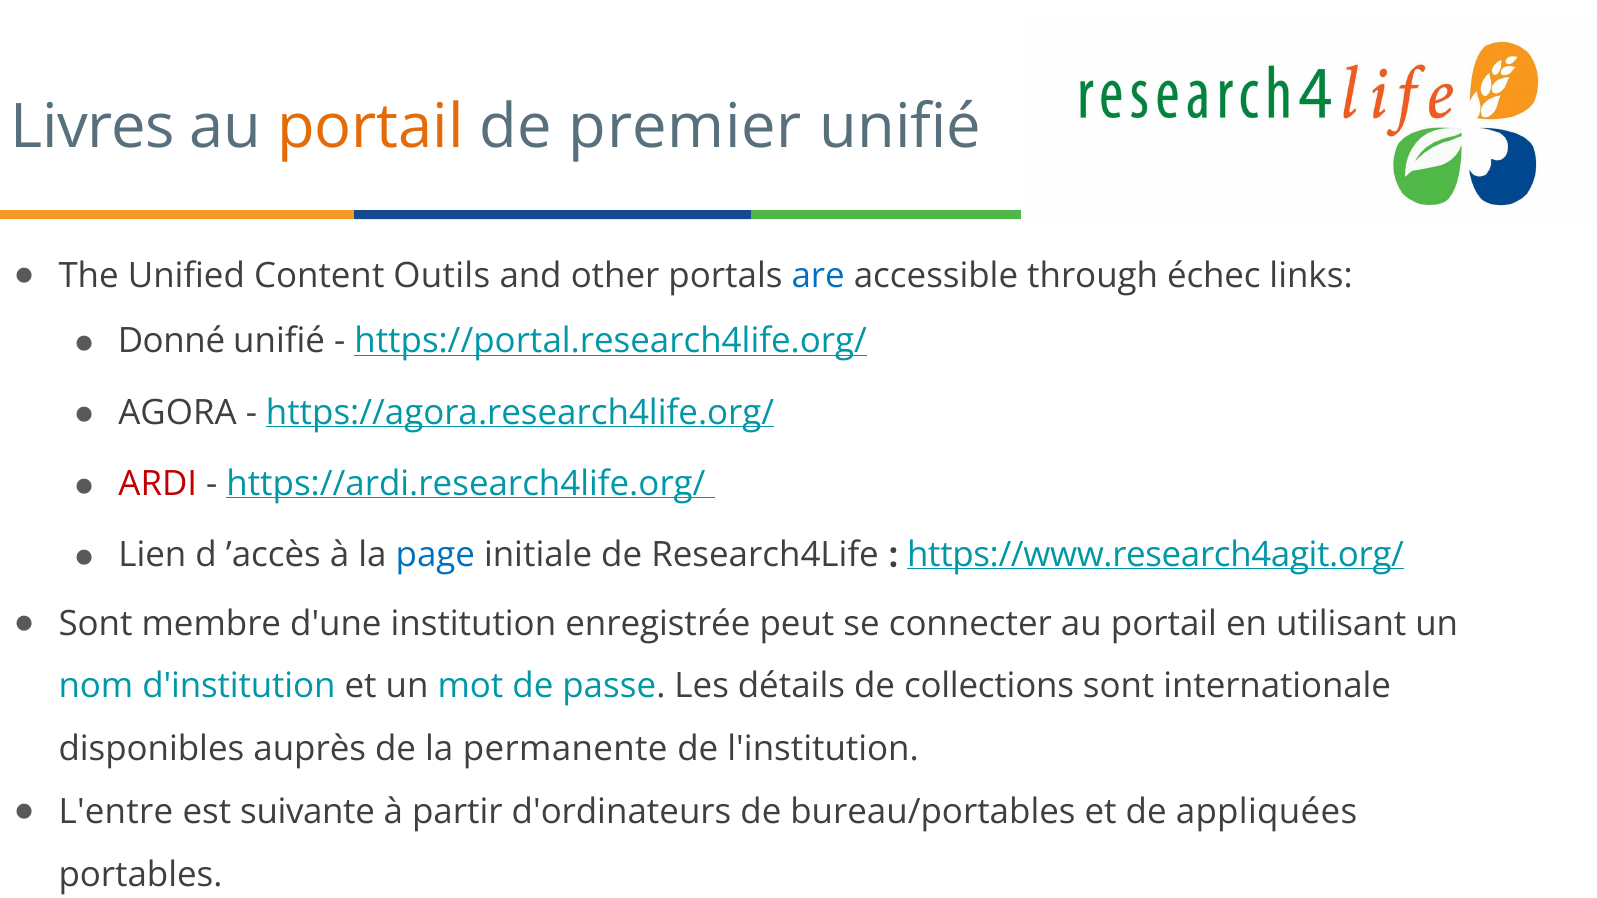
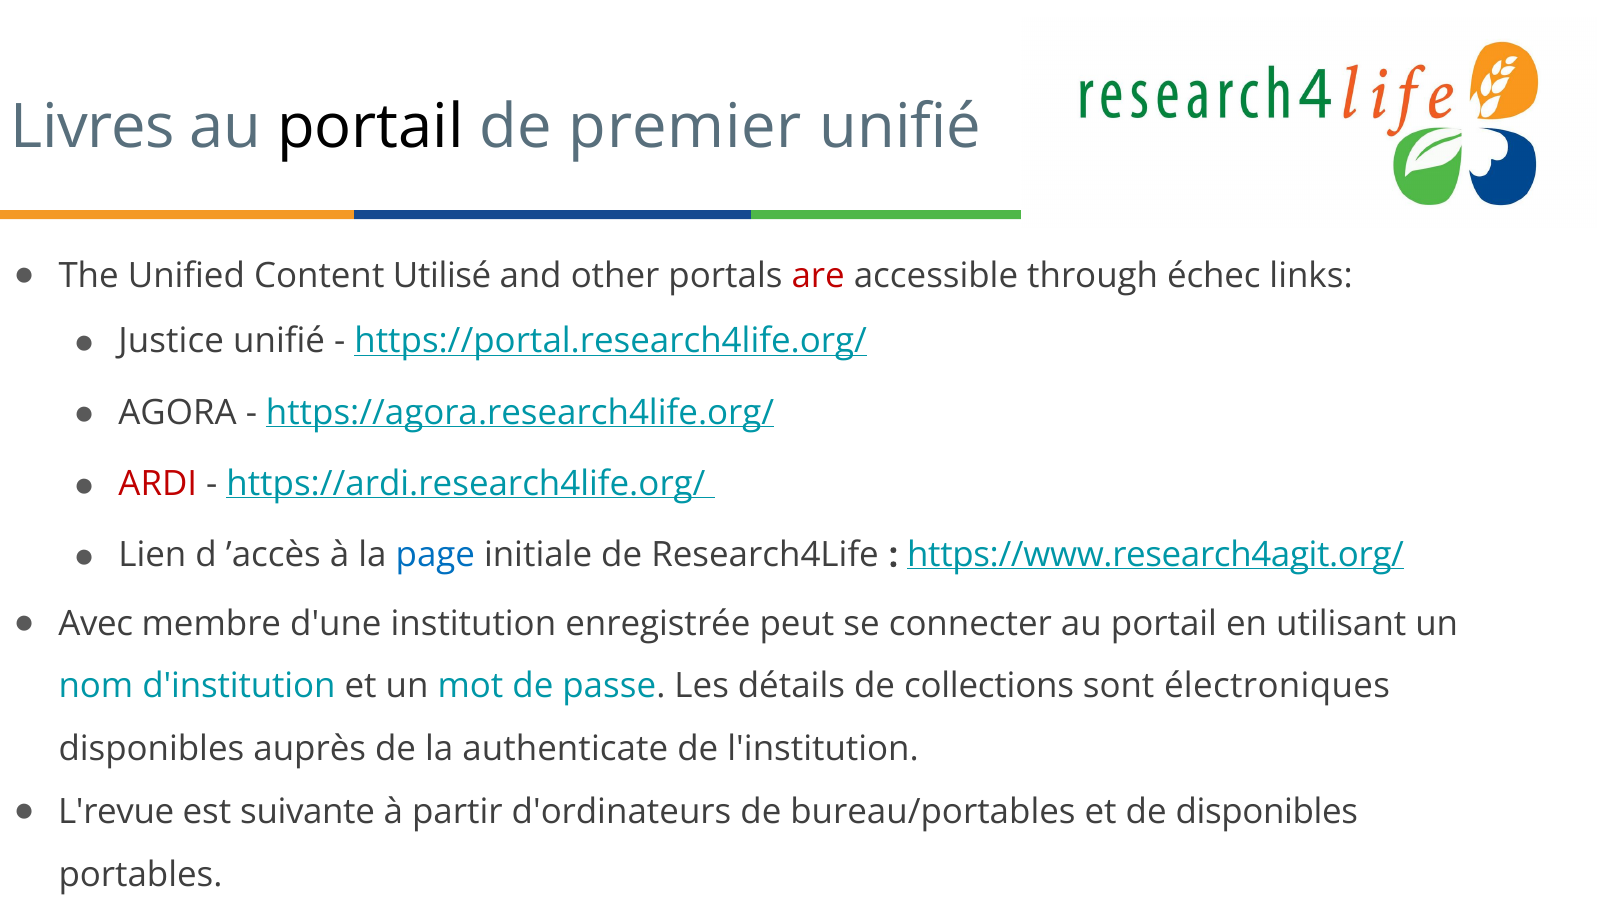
portail at (370, 128) colour: orange -> black
Outils: Outils -> Utilisé
are colour: blue -> red
Donné: Donné -> Justice
Sont at (96, 624): Sont -> Avec
internationale: internationale -> électroniques
permanente: permanente -> authenticate
L'entre: L'entre -> L'revue
de appliquées: appliquées -> disponibles
